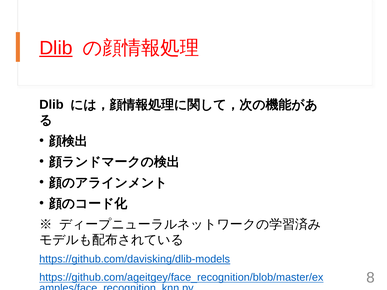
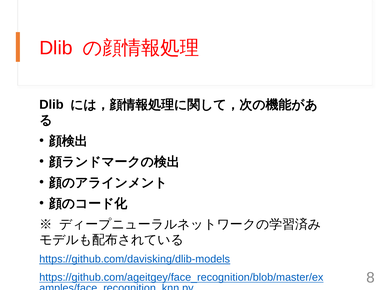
Dlib at (56, 48) underline: present -> none
